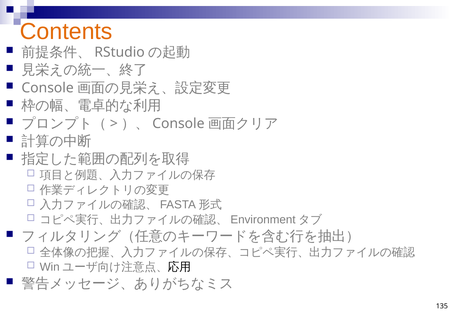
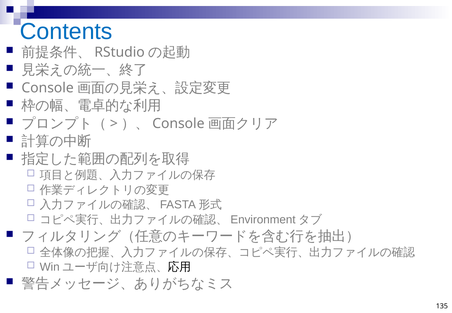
Contents colour: orange -> blue
